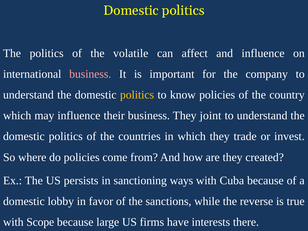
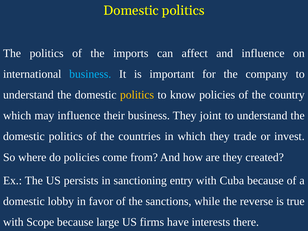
volatile: volatile -> imports
business at (90, 74) colour: pink -> light blue
ways: ways -> entry
